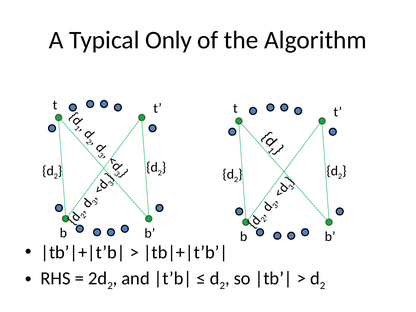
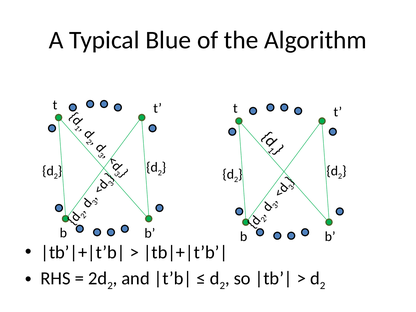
Only: Only -> Blue
